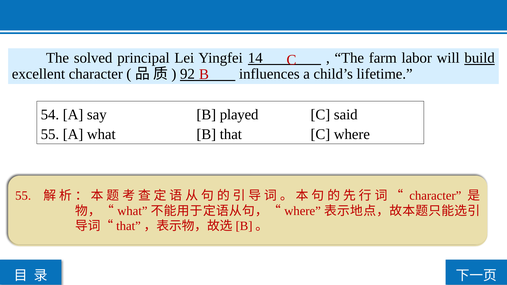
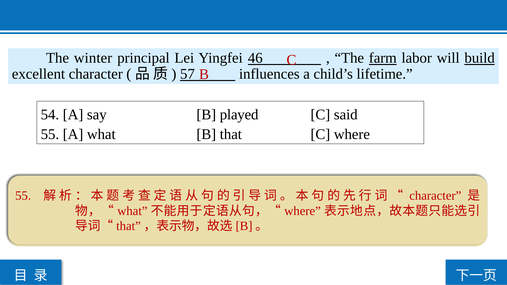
solved: solved -> winter
14: 14 -> 46
farm underline: none -> present
92: 92 -> 57
